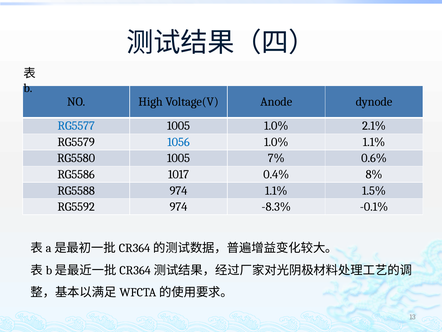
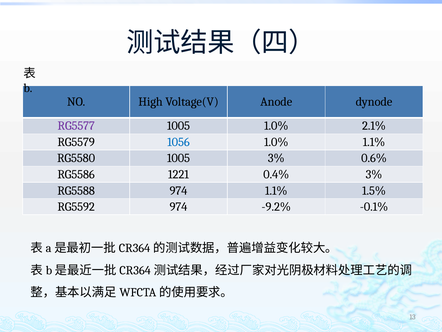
RG5577 colour: blue -> purple
1005 7%: 7% -> 3%
1017: 1017 -> 1221
0.4% 8%: 8% -> 3%
-8.3%: -8.3% -> -9.2%
